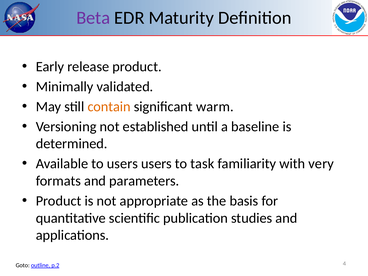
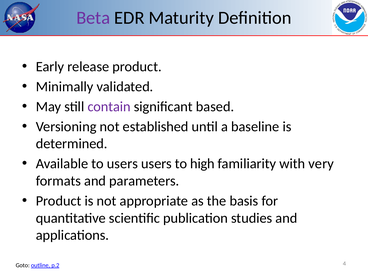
contain colour: orange -> purple
warm: warm -> based
task: task -> high
